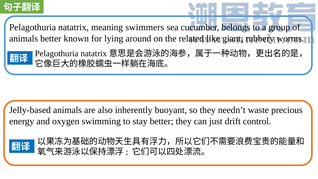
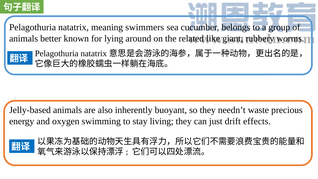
stay better: better -> living
control: control -> effects
